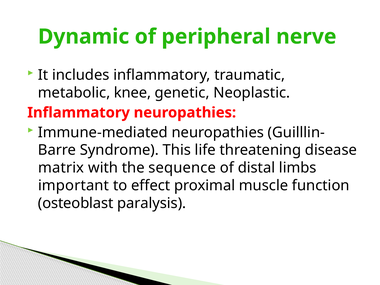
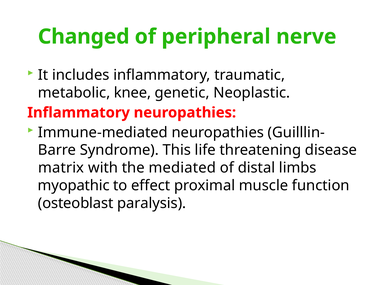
Dynamic: Dynamic -> Changed
sequence: sequence -> mediated
important: important -> myopathic
